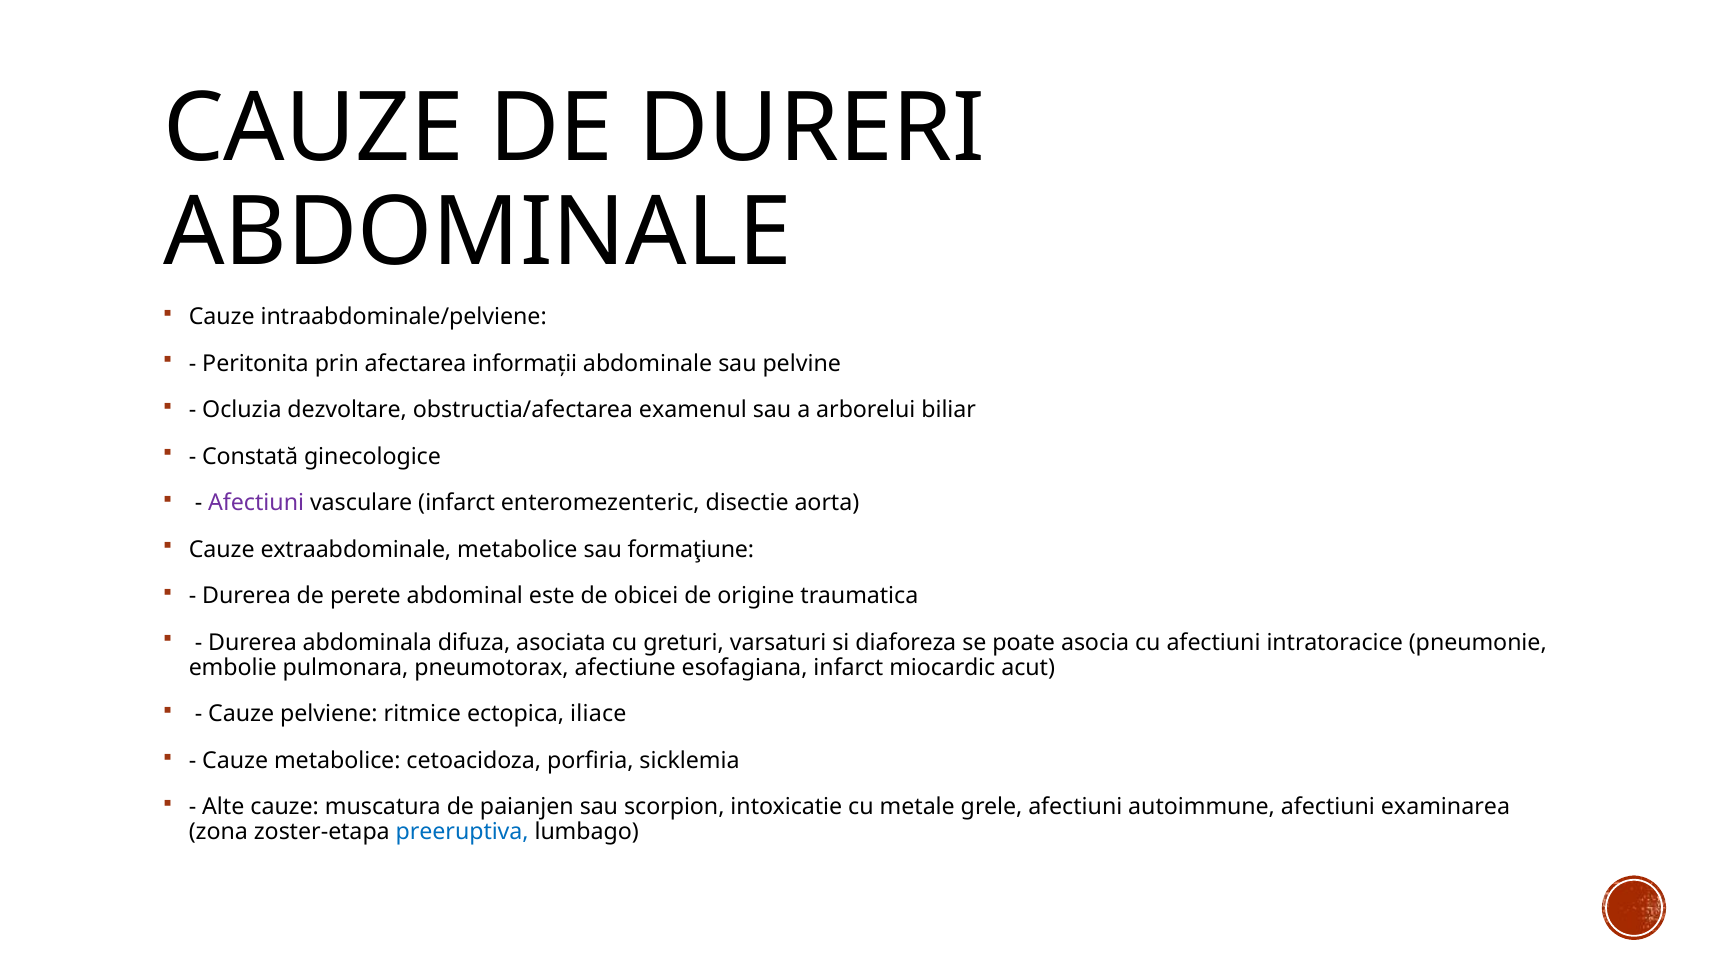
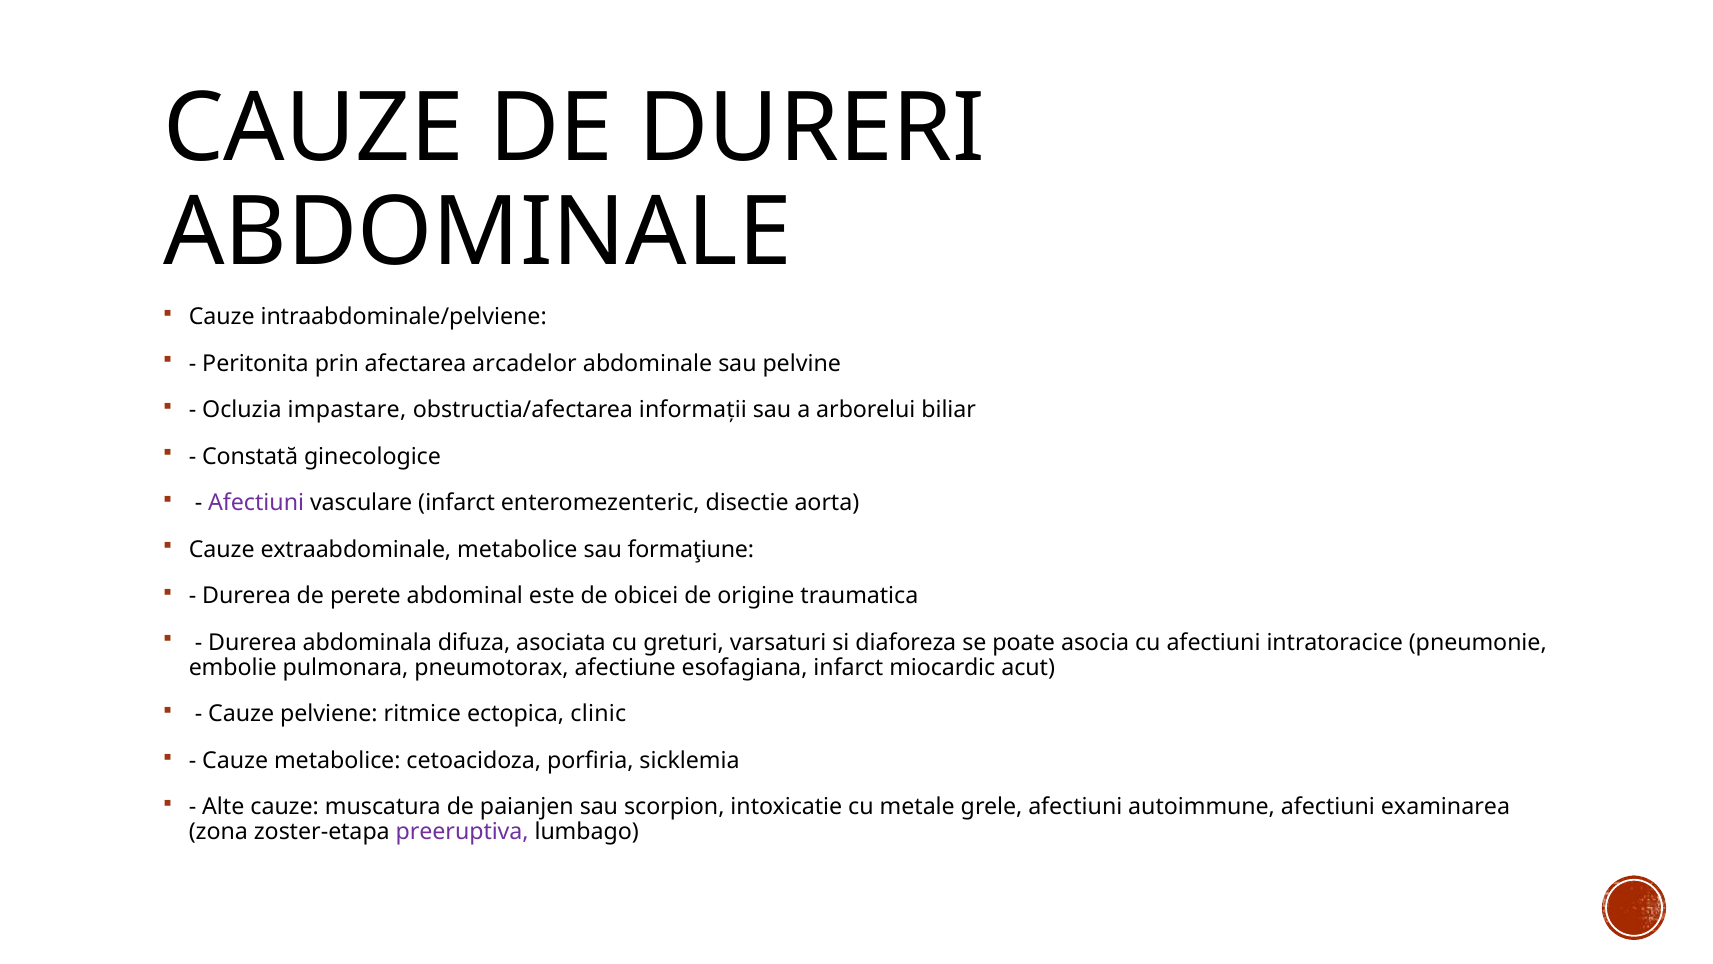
informații: informații -> arcadelor
dezvoltare: dezvoltare -> impastare
examenul: examenul -> informații
iliace: iliace -> clinic
preeruptiva colour: blue -> purple
